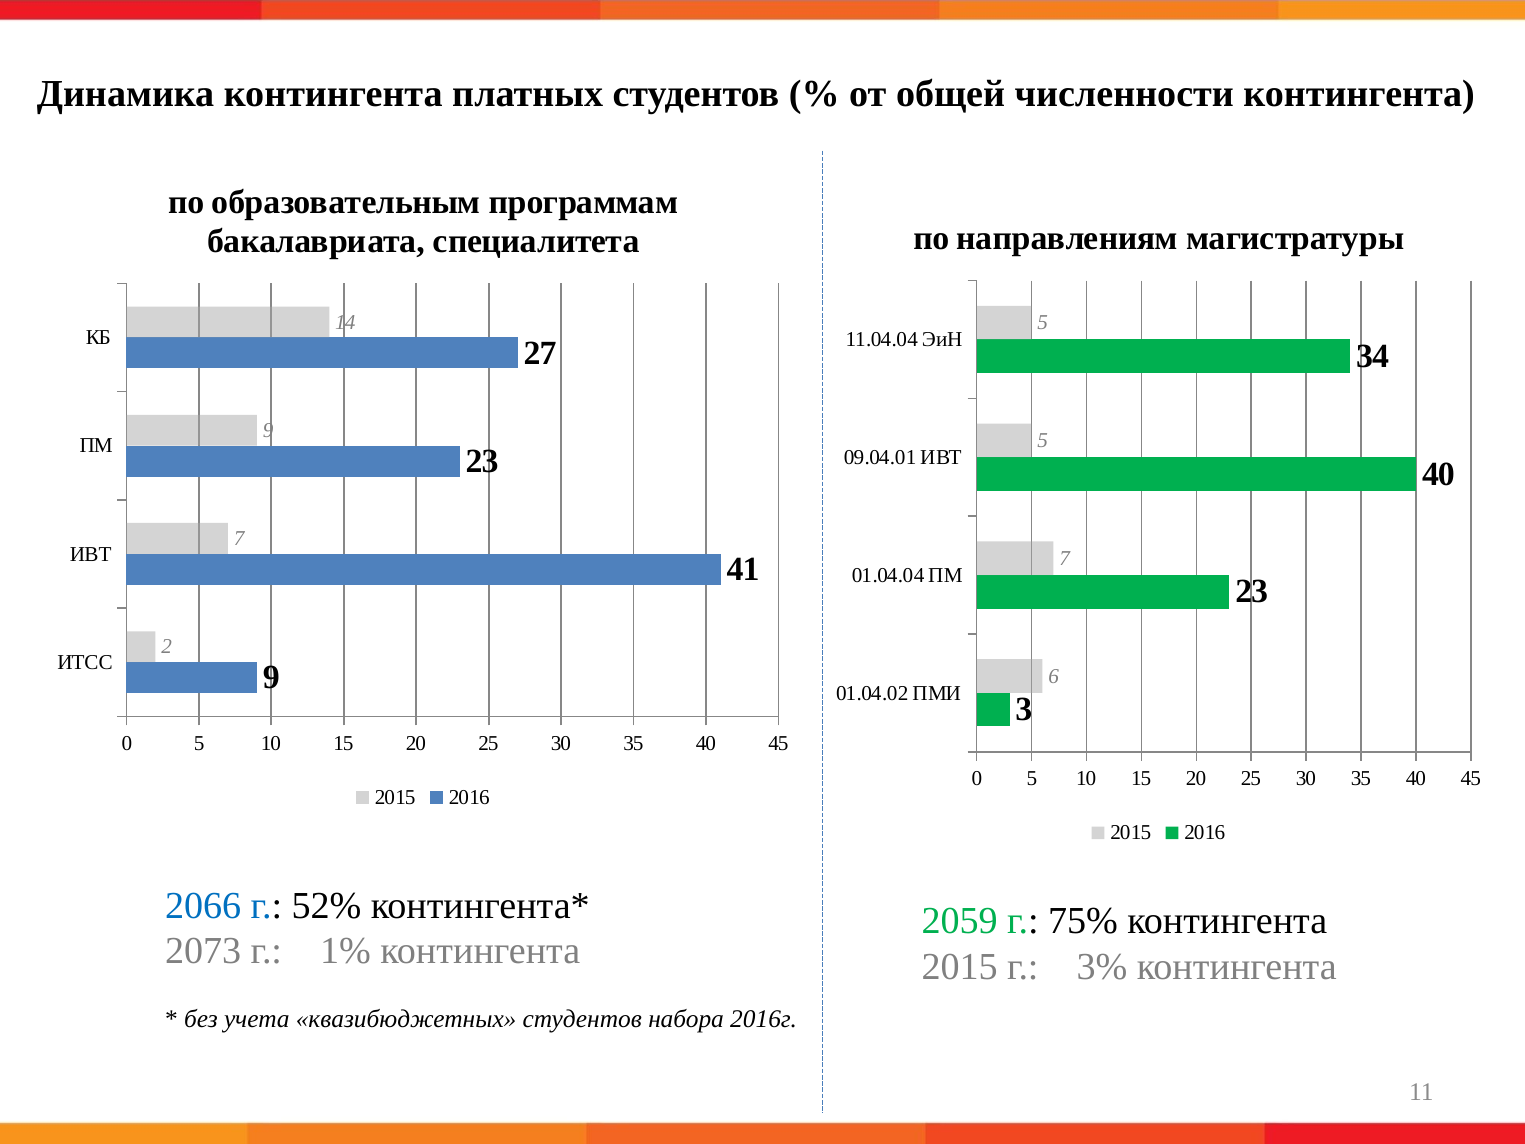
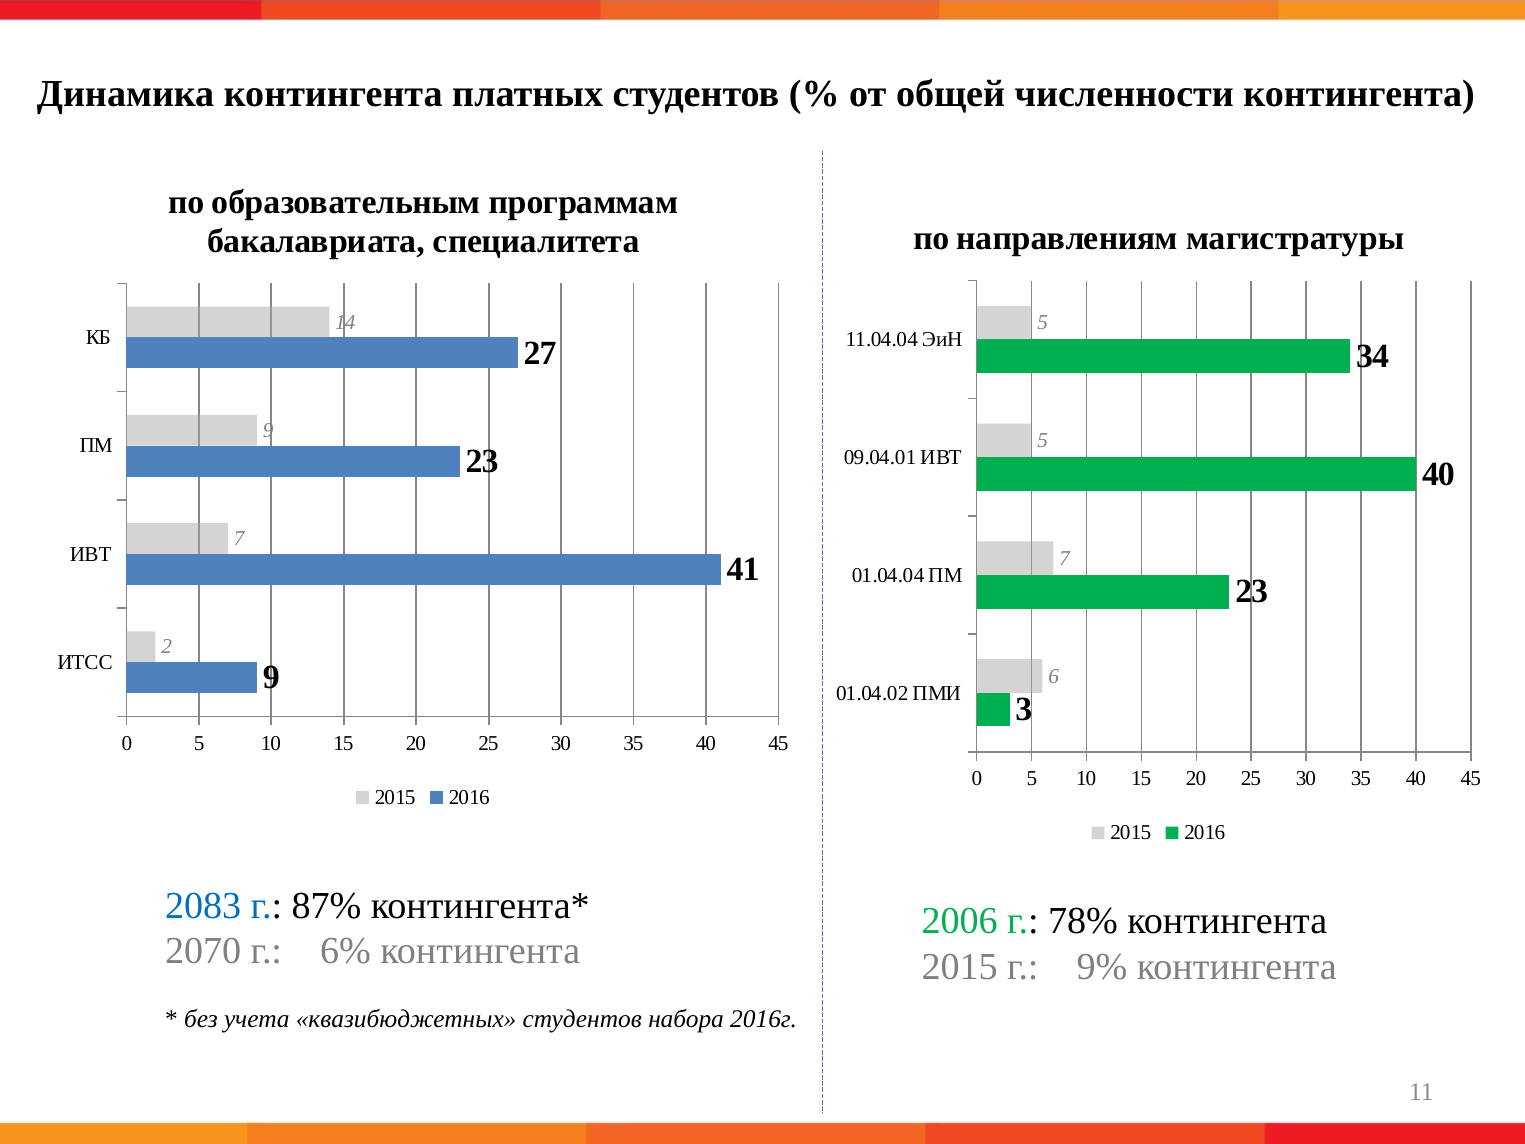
2066: 2066 -> 2083
52%: 52% -> 87%
2059: 2059 -> 2006
75%: 75% -> 78%
2073: 2073 -> 2070
1%: 1% -> 6%
3%: 3% -> 9%
